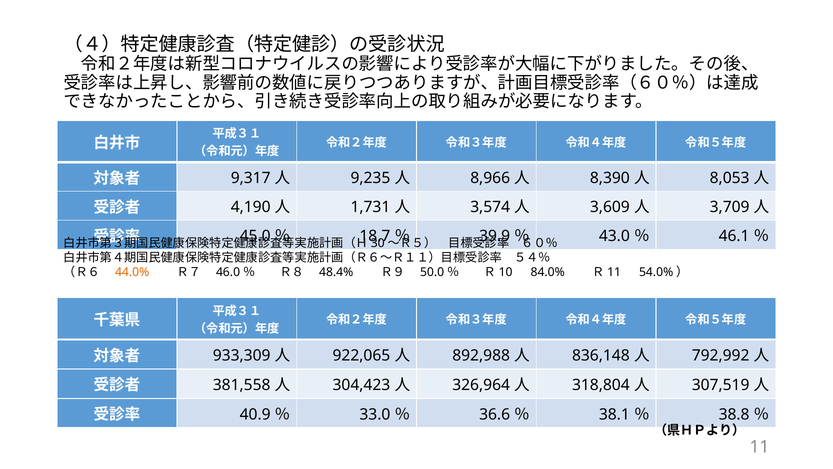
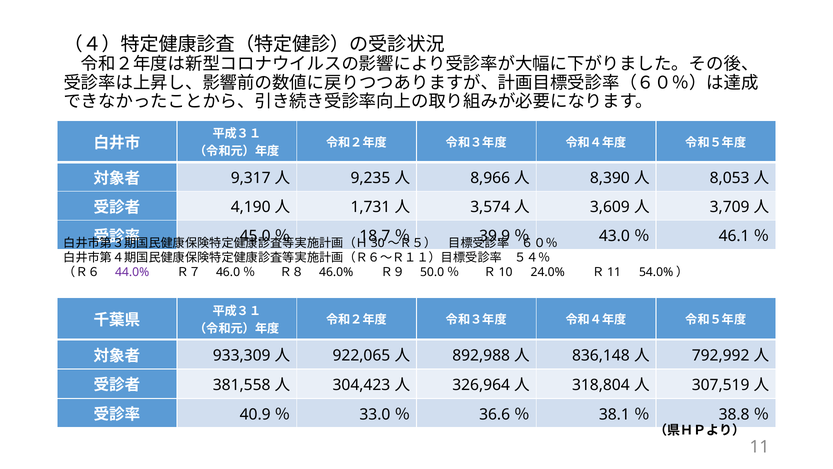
44.0% colour: orange -> purple
48.4%: 48.4% -> 46.0%
84.0%: 84.0% -> 24.0%
